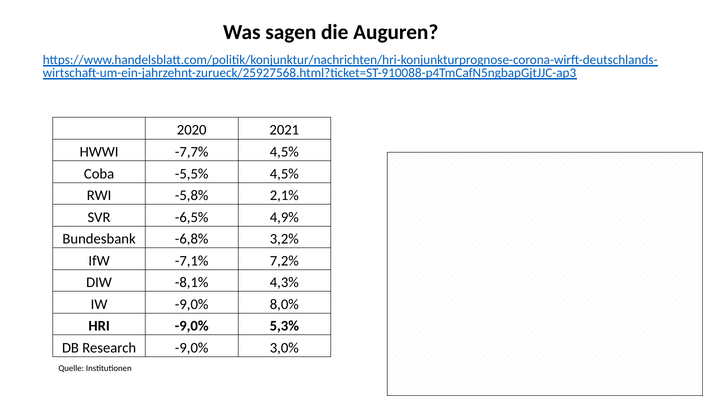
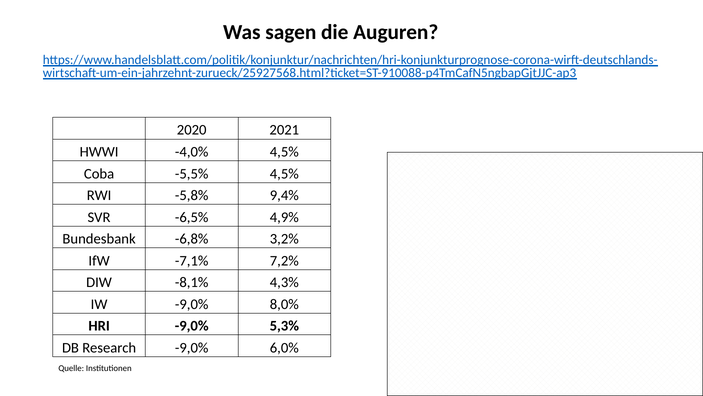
-7,7%: -7,7% -> -4,0%
2,1%: 2,1% -> 9,4%
3,0%: 3,0% -> 6,0%
